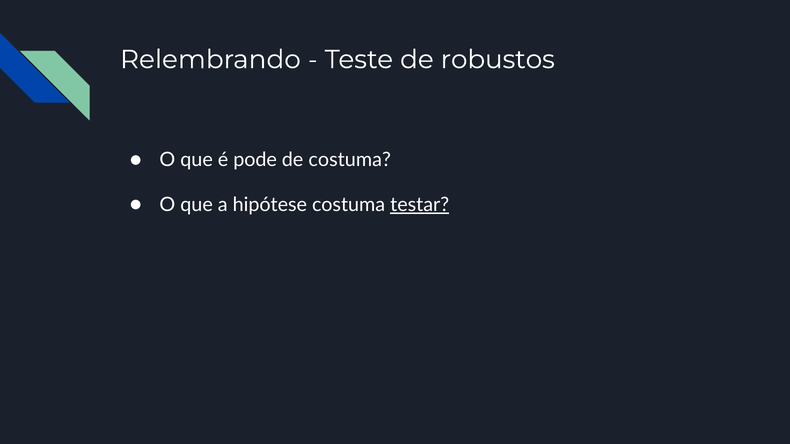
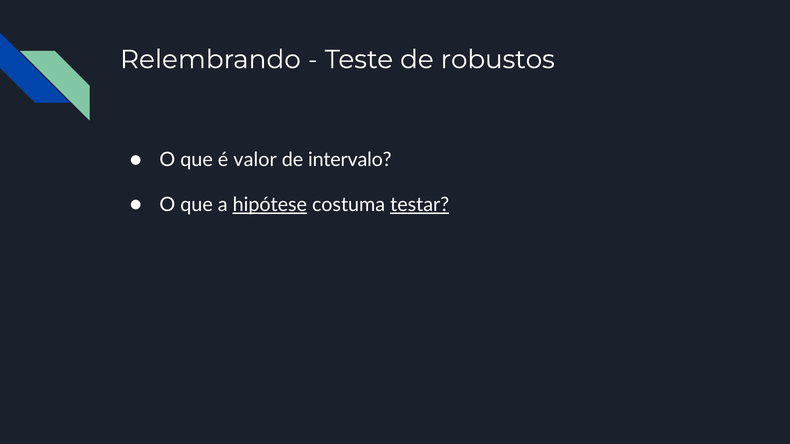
pode: pode -> valor
de costuma: costuma -> intervalo
hipótese underline: none -> present
